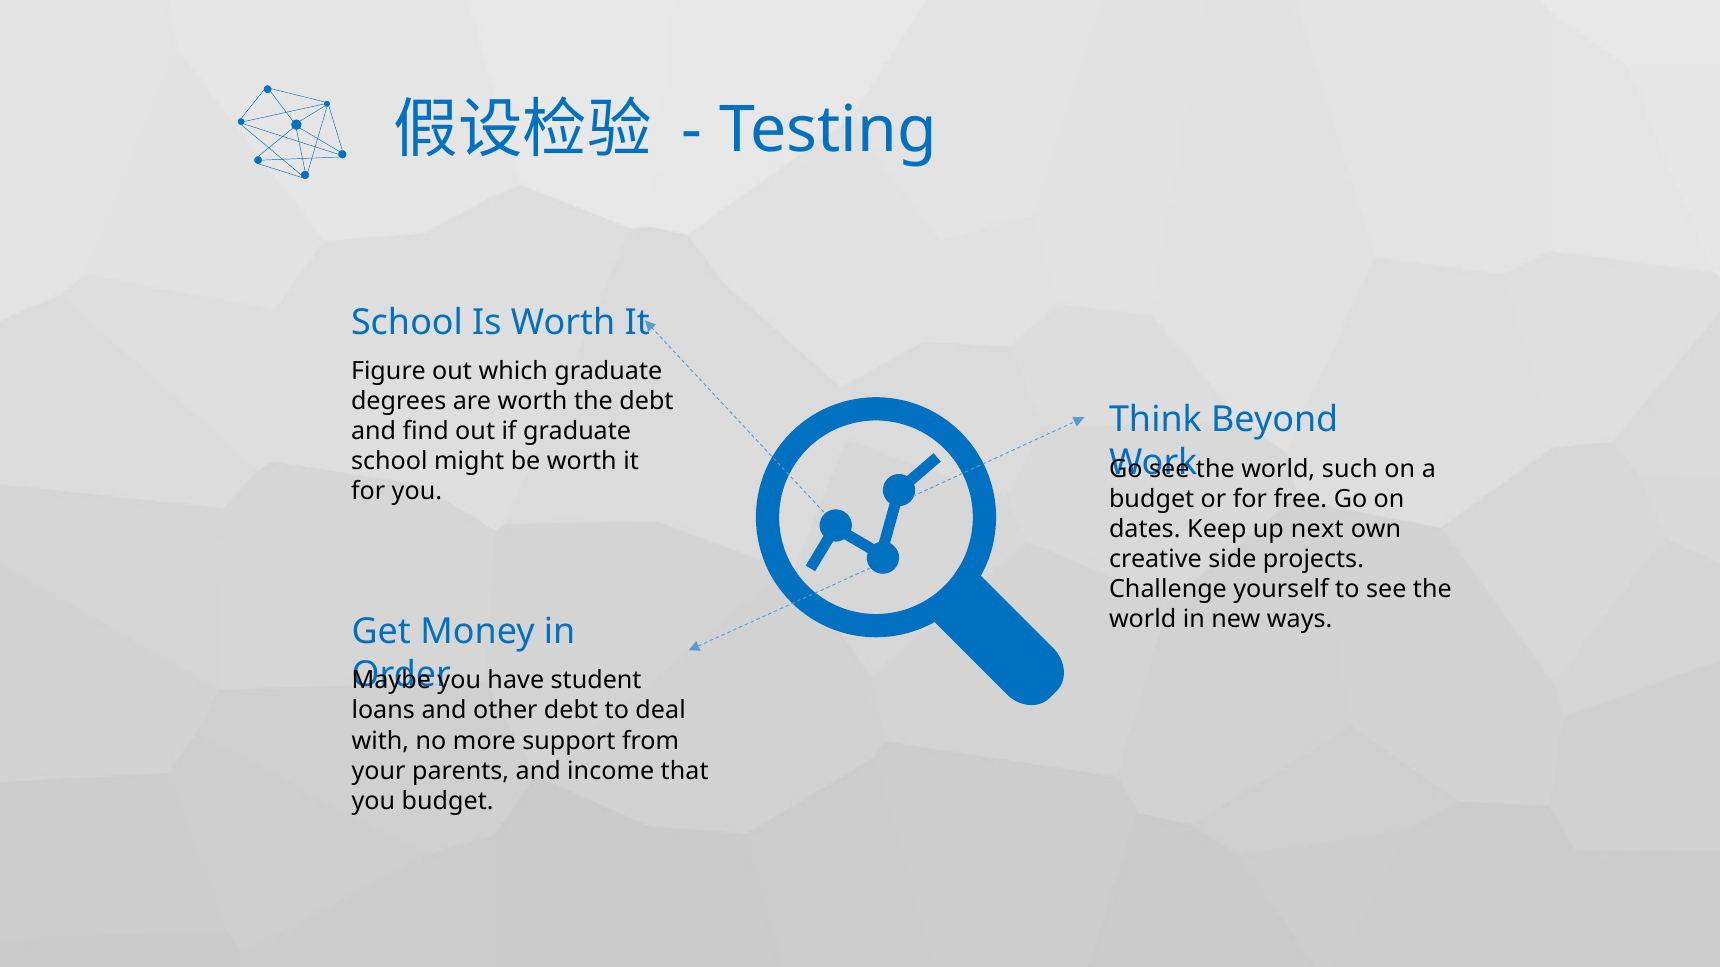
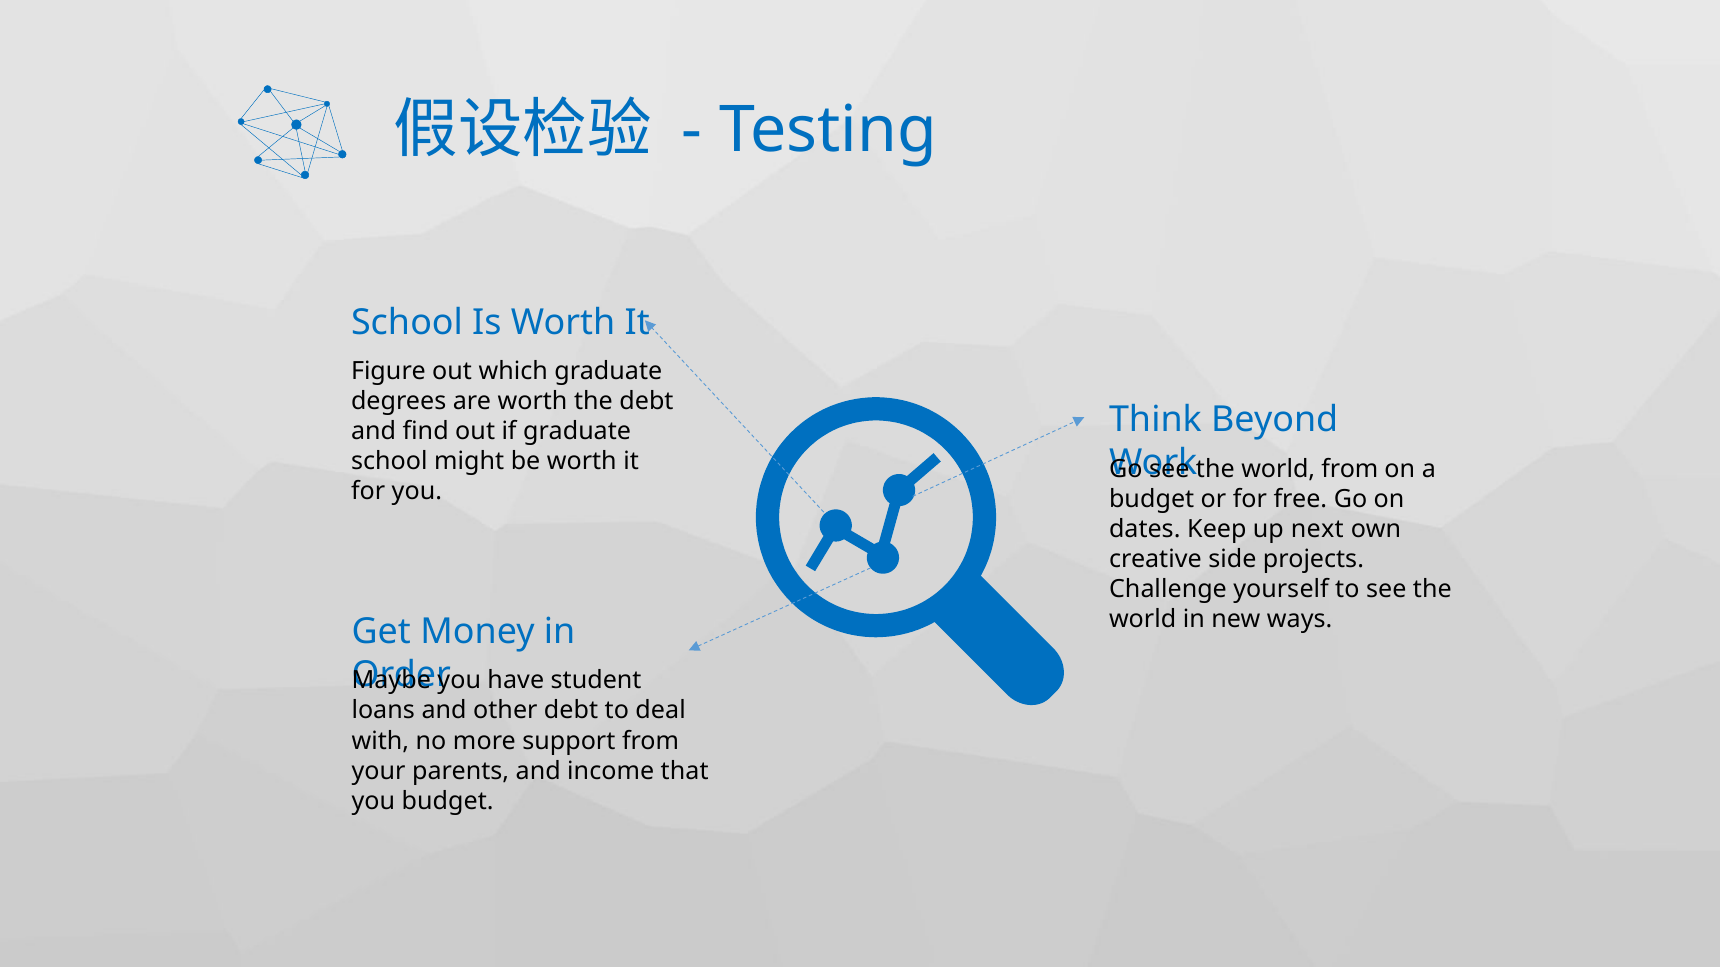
world such: such -> from
